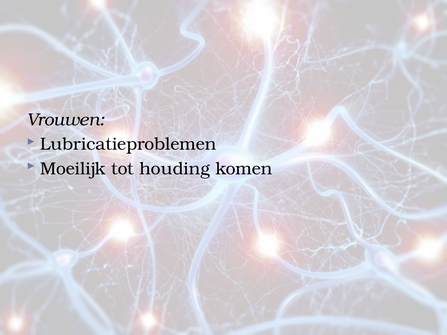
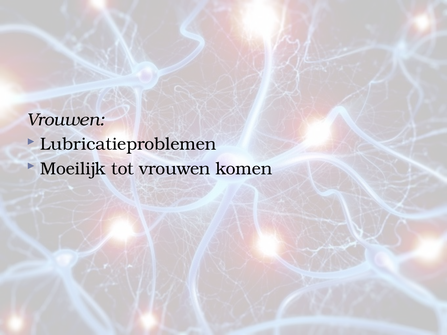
tot houding: houding -> vrouwen
